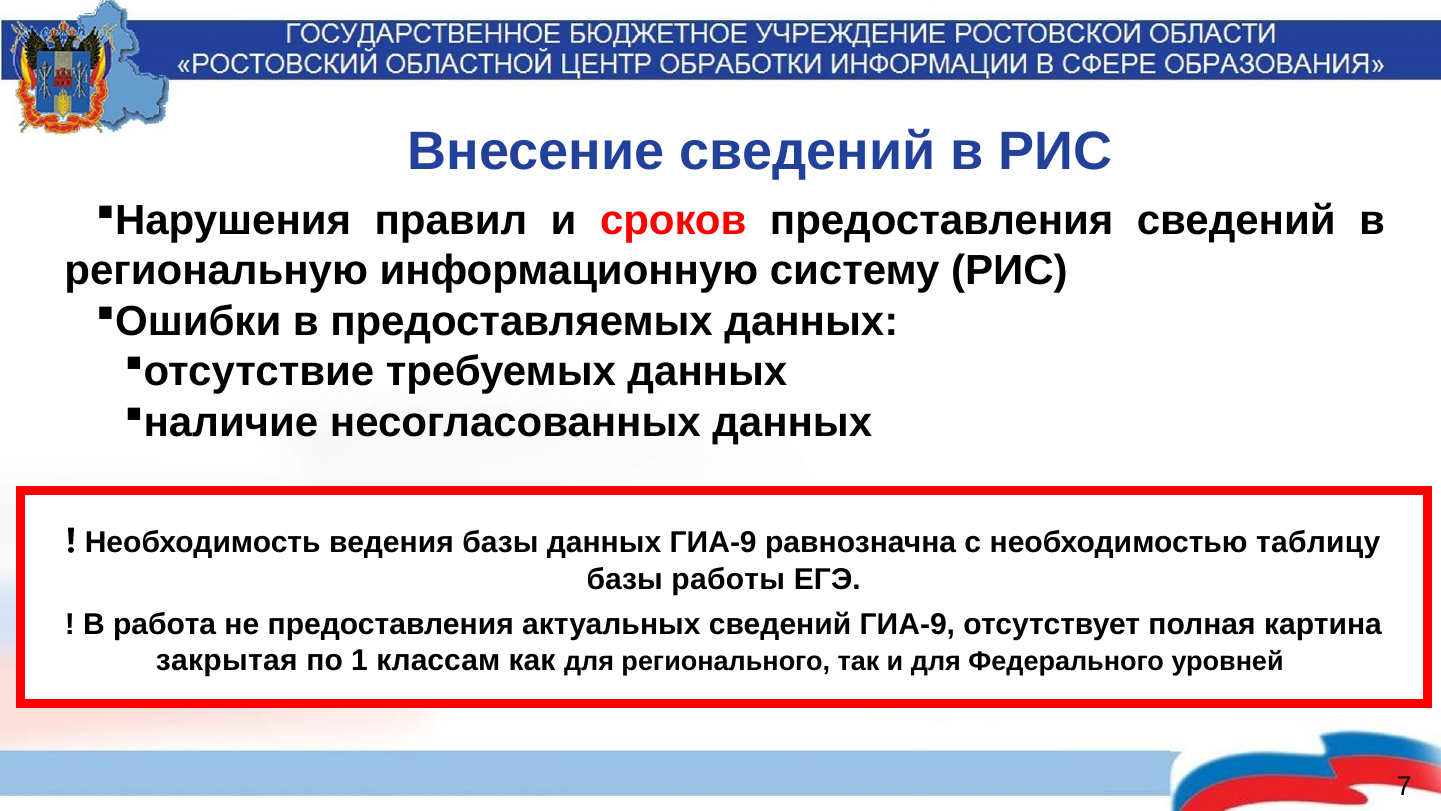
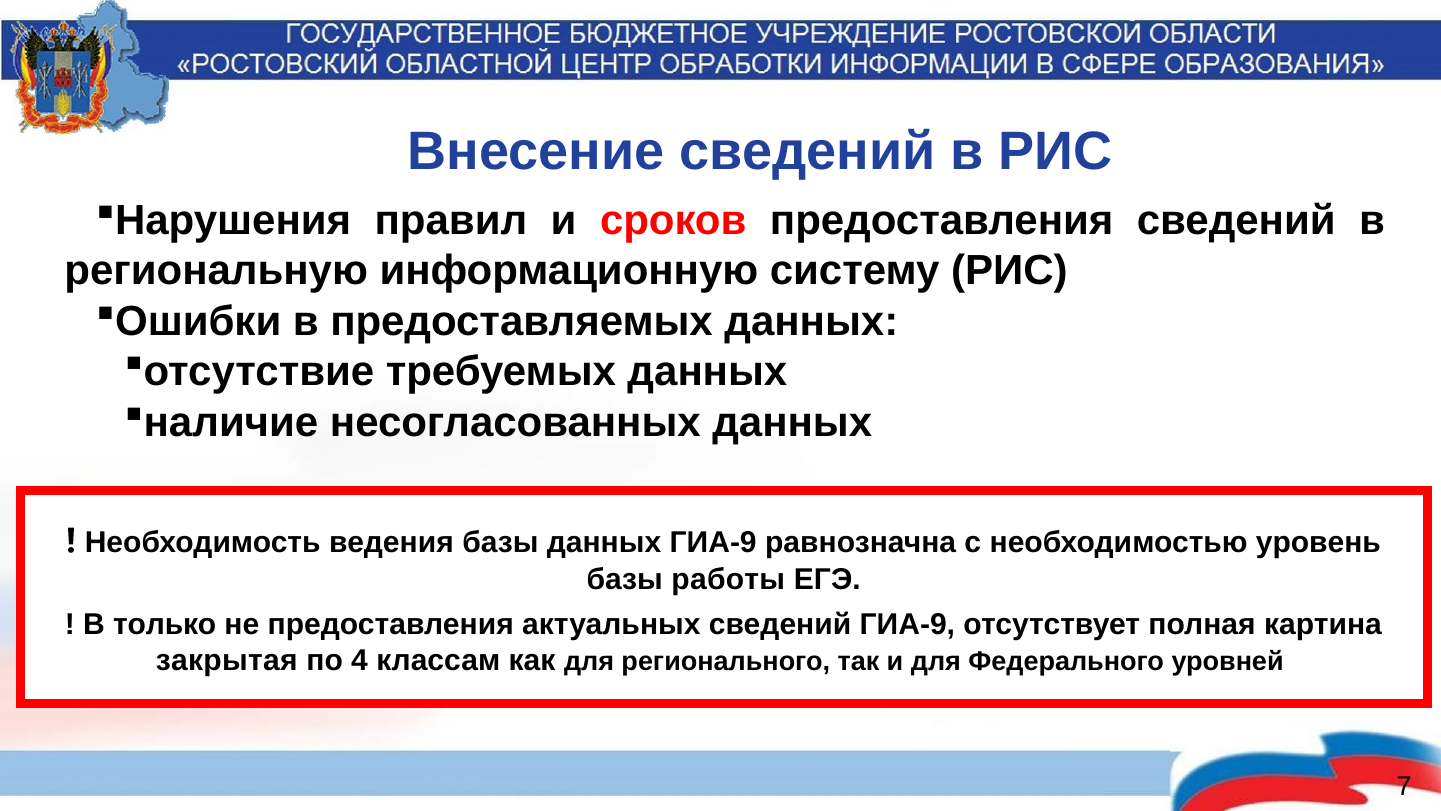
таблицу: таблицу -> уровень
работа: работа -> только
1: 1 -> 4
